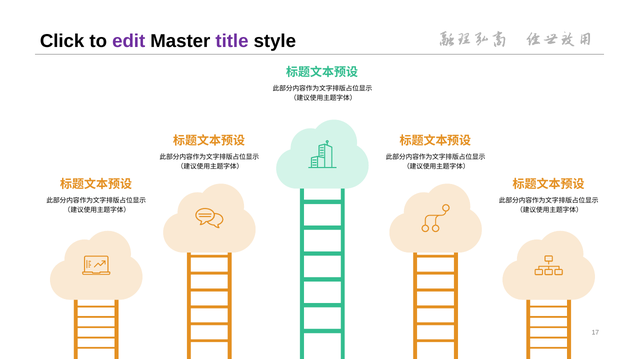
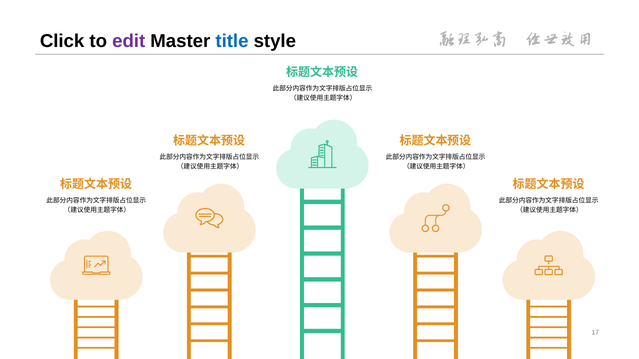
title colour: purple -> blue
